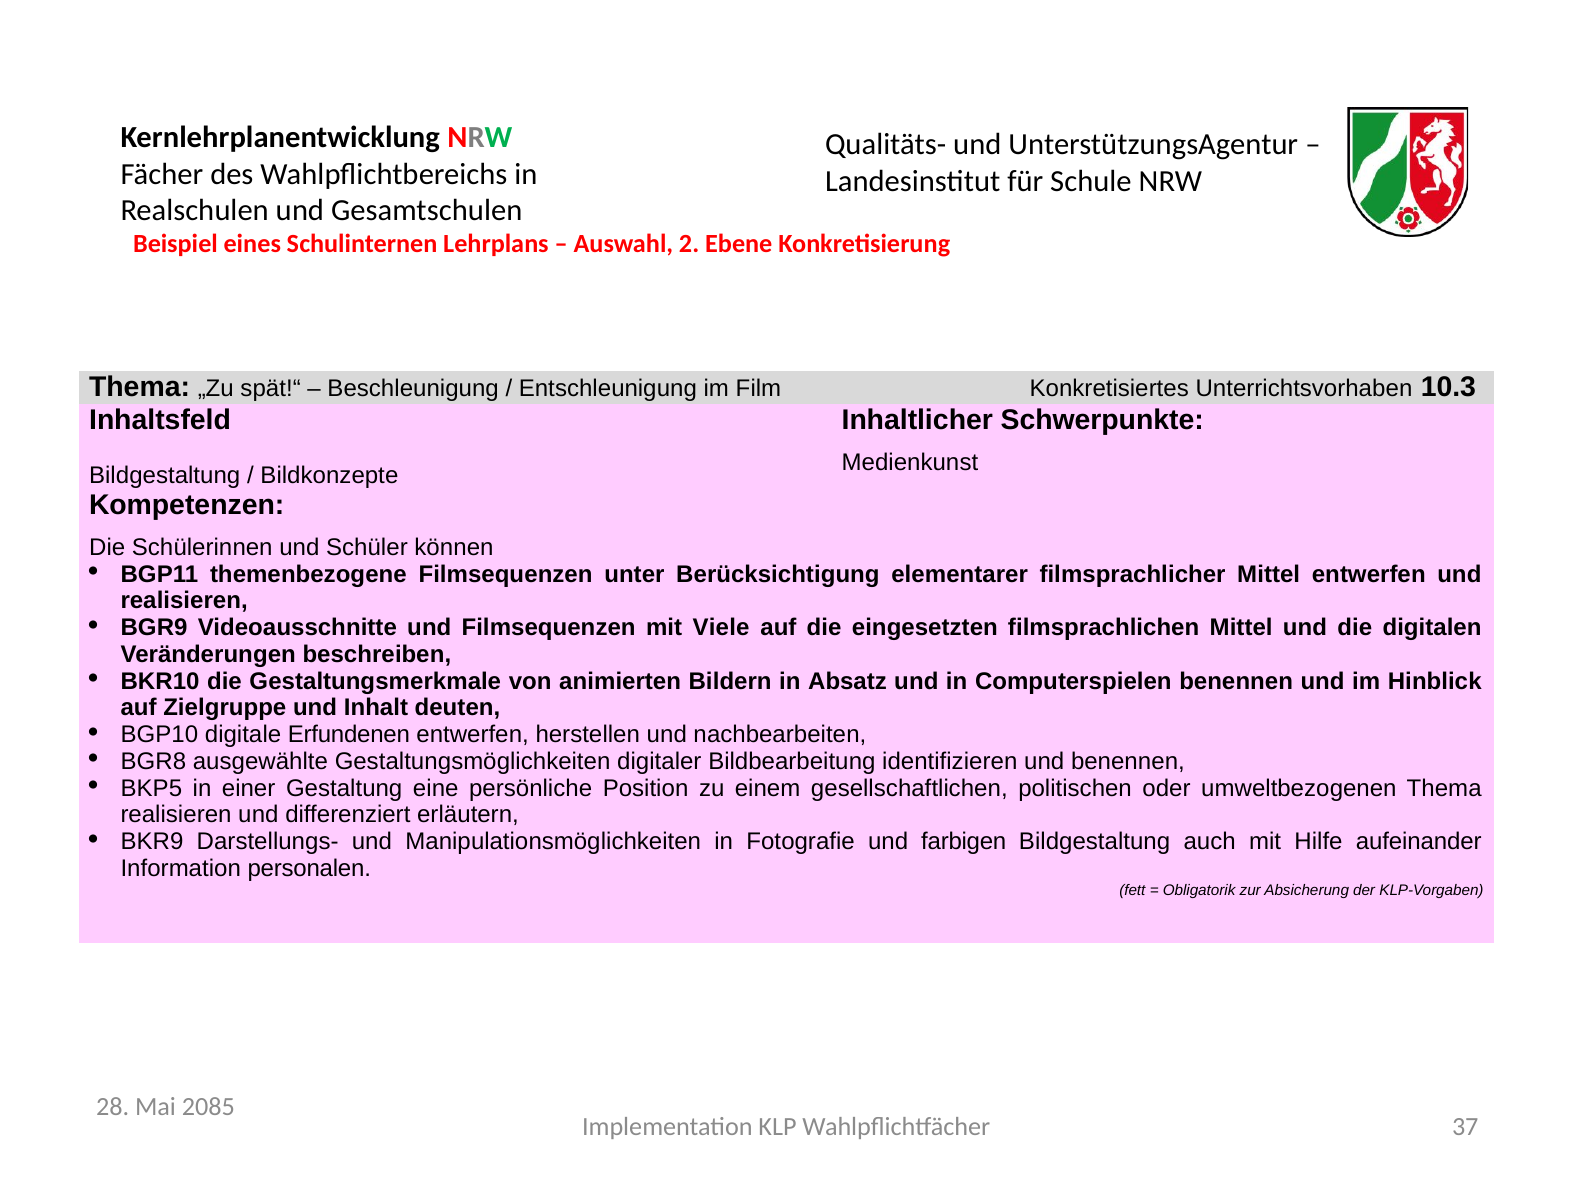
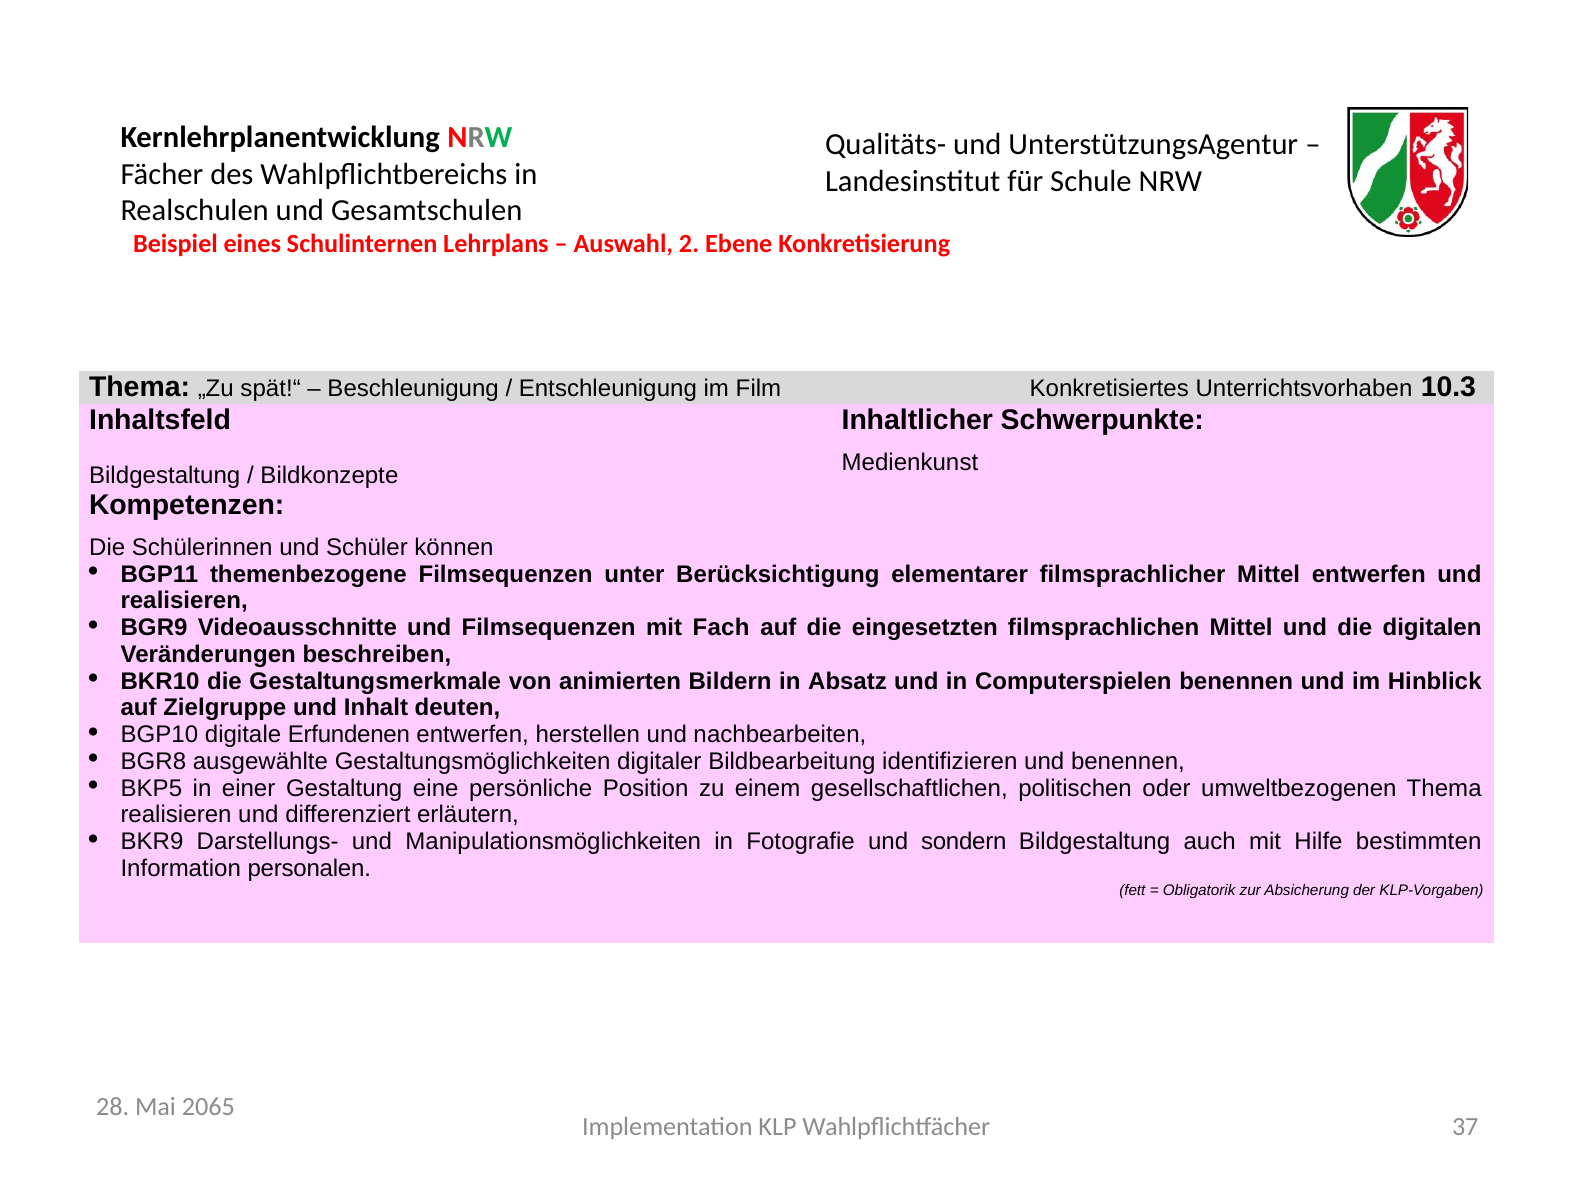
Viele: Viele -> Fach
farbigen: farbigen -> sondern
aufeinander: aufeinander -> bestimmten
2085: 2085 -> 2065
